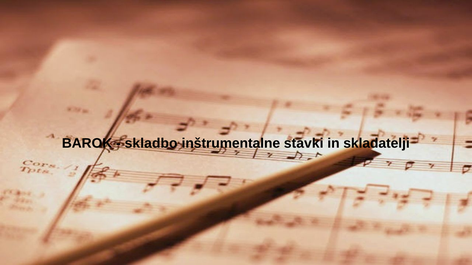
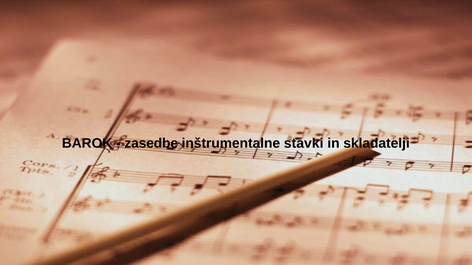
skladbo: skladbo -> zasedbe
